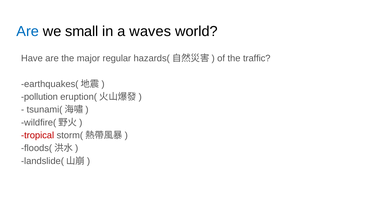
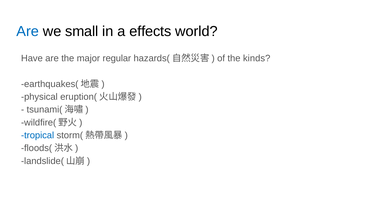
waves: waves -> effects
traffic: traffic -> kinds
pollution: pollution -> physical
tropical colour: red -> blue
